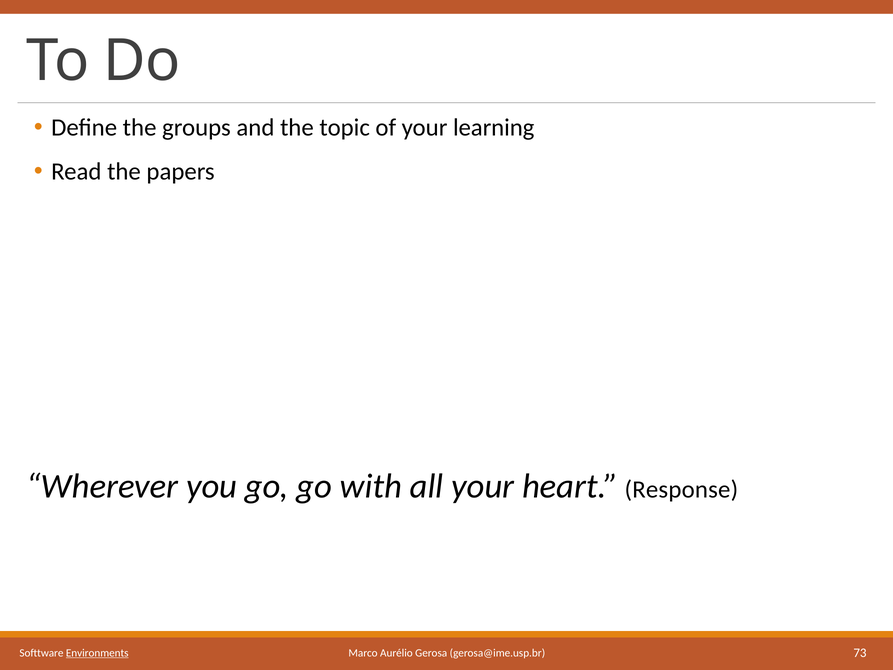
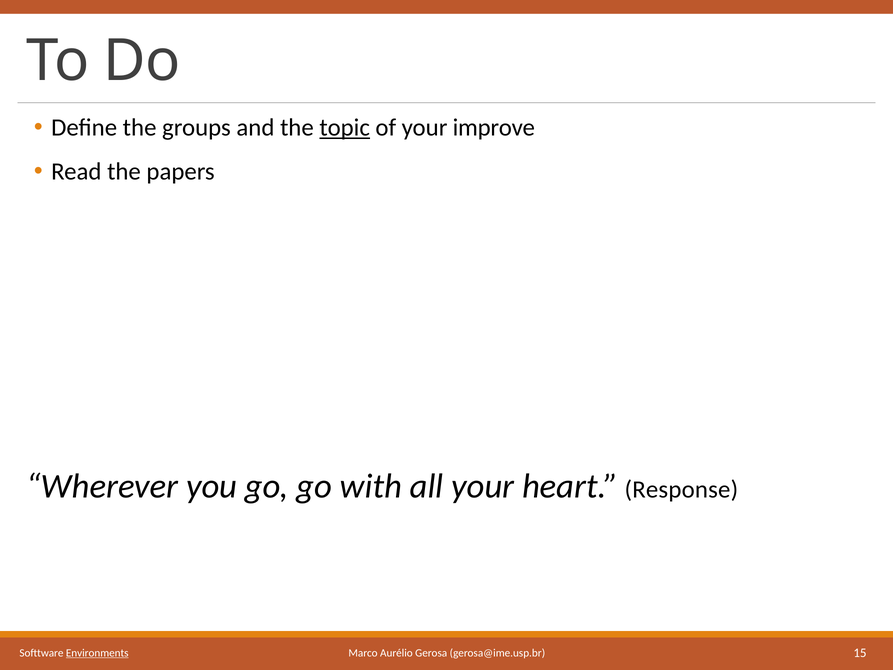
topic underline: none -> present
learning: learning -> improve
73: 73 -> 15
